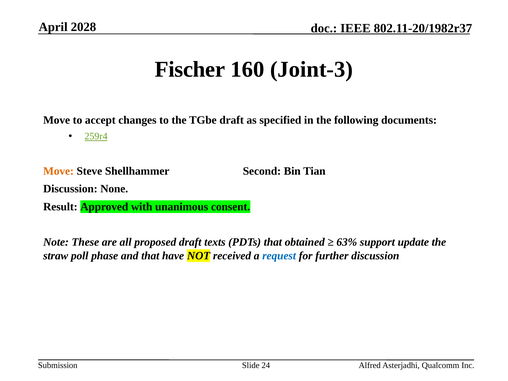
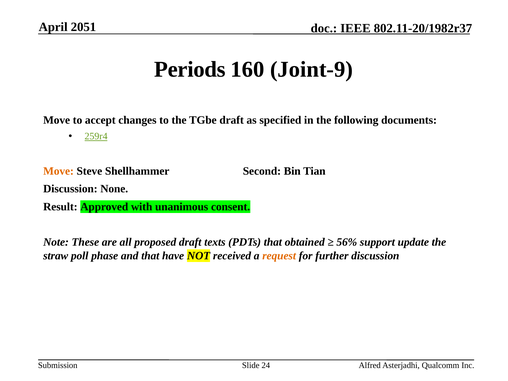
2028: 2028 -> 2051
Fischer: Fischer -> Periods
Joint-3: Joint-3 -> Joint-9
63%: 63% -> 56%
request colour: blue -> orange
